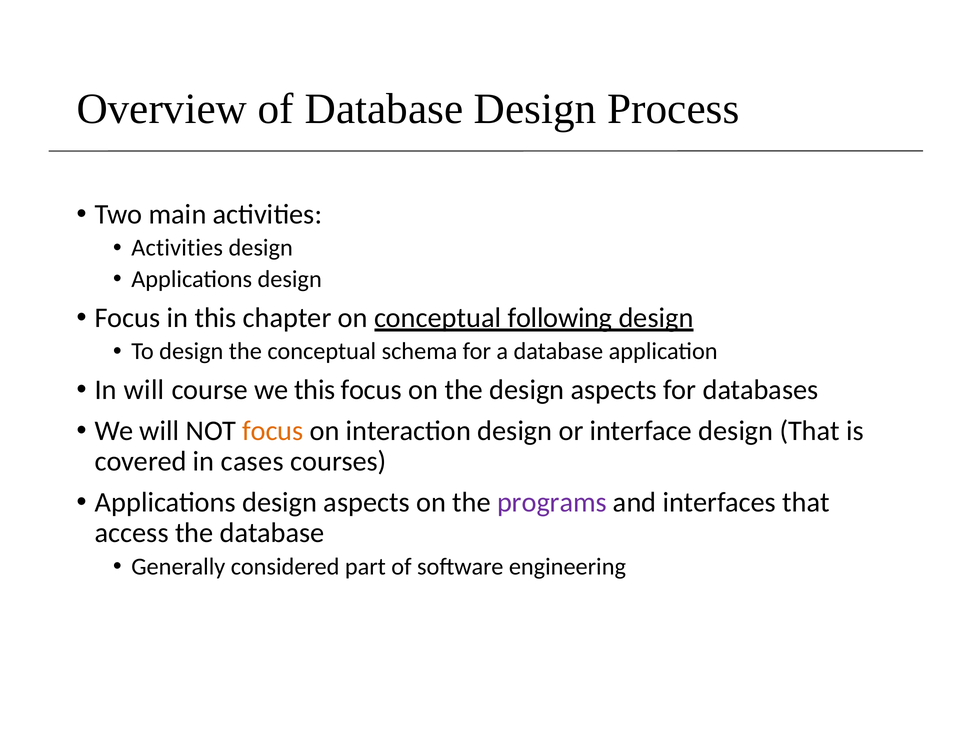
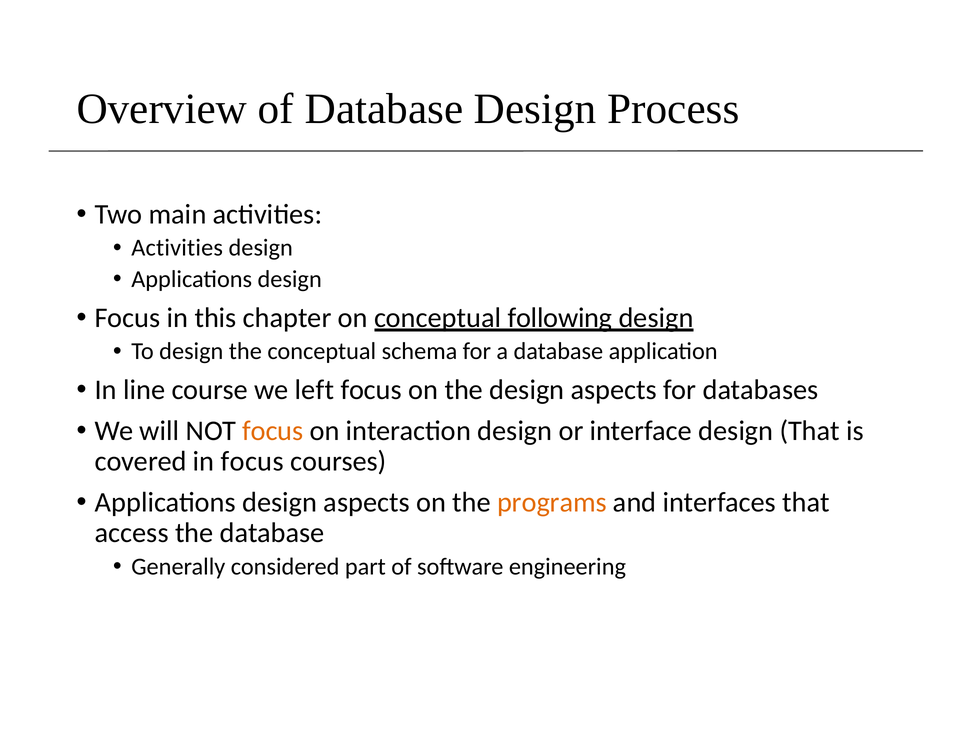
In will: will -> line
we this: this -> left
in cases: cases -> focus
programs colour: purple -> orange
